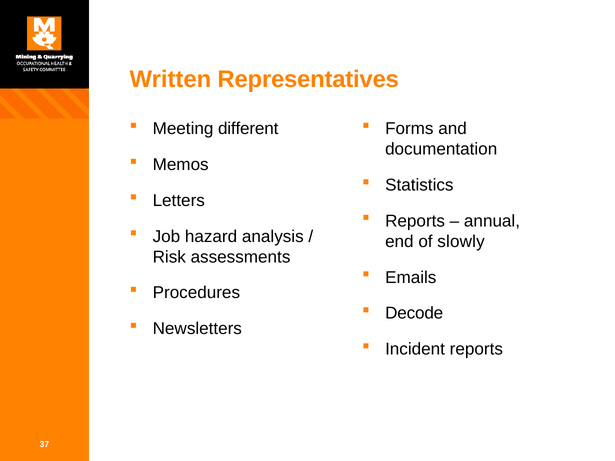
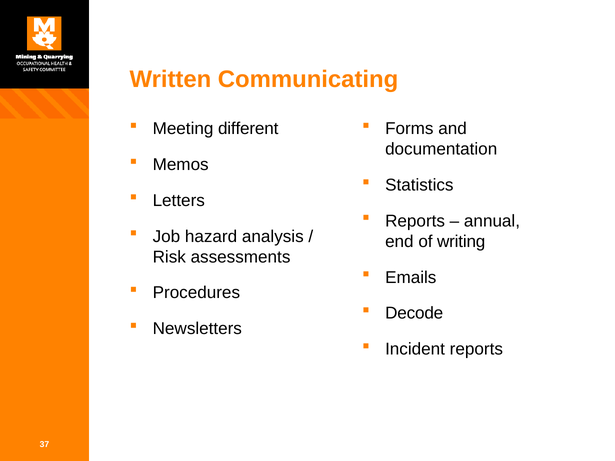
Representatives: Representatives -> Communicating
slowly: slowly -> writing
